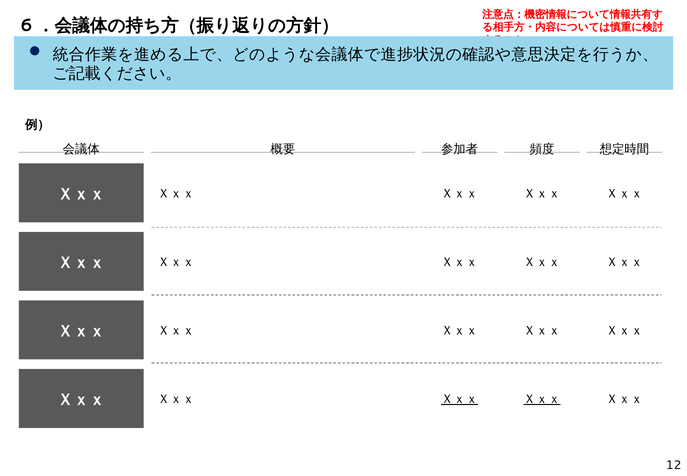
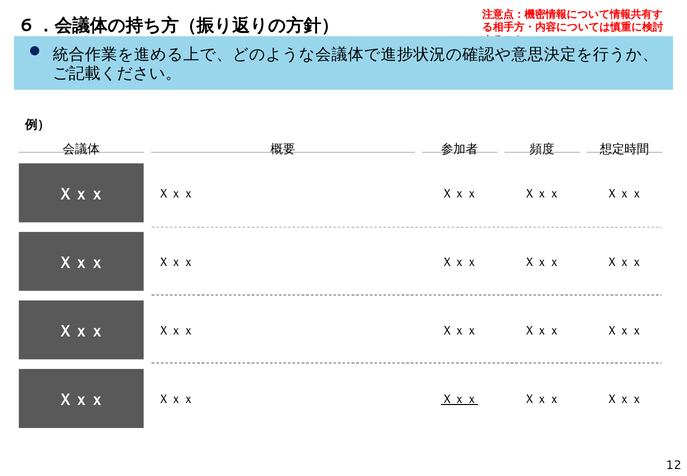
Ｘｘｘ at (542, 399) underline: present -> none
